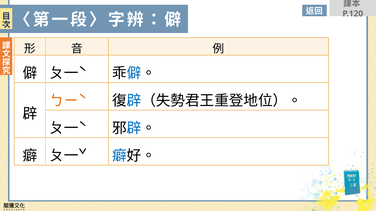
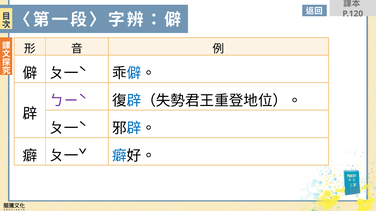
ㄅㄧˋ colour: orange -> purple
